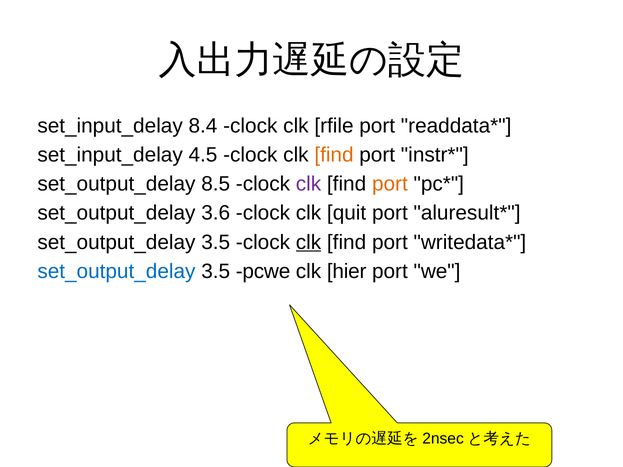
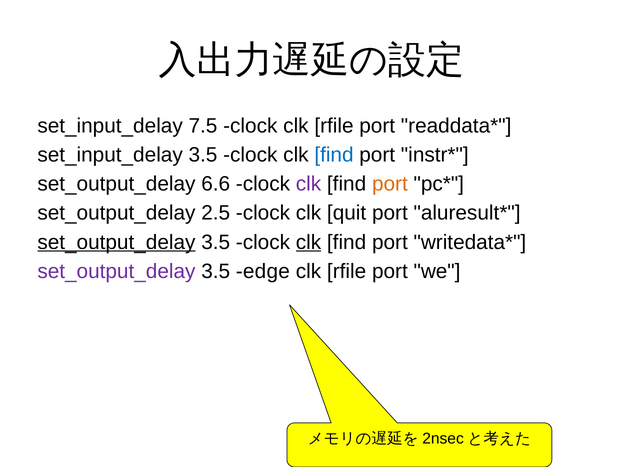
8.4: 8.4 -> 7.5
set_input_delay 4.5: 4.5 -> 3.5
find at (334, 155) colour: orange -> blue
8.5: 8.5 -> 6.6
3.6: 3.6 -> 2.5
set_output_delay at (116, 242) underline: none -> present
set_output_delay at (116, 271) colour: blue -> purple
pcwe: pcwe -> edge
hier at (347, 271): hier -> rfile
